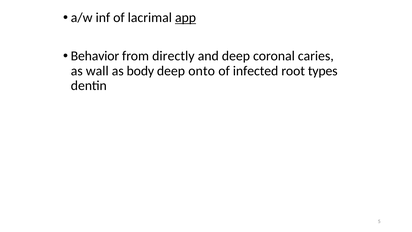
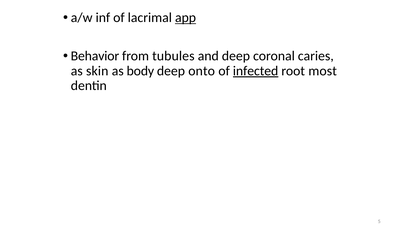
directly: directly -> tubules
wall: wall -> skin
infected underline: none -> present
types: types -> most
